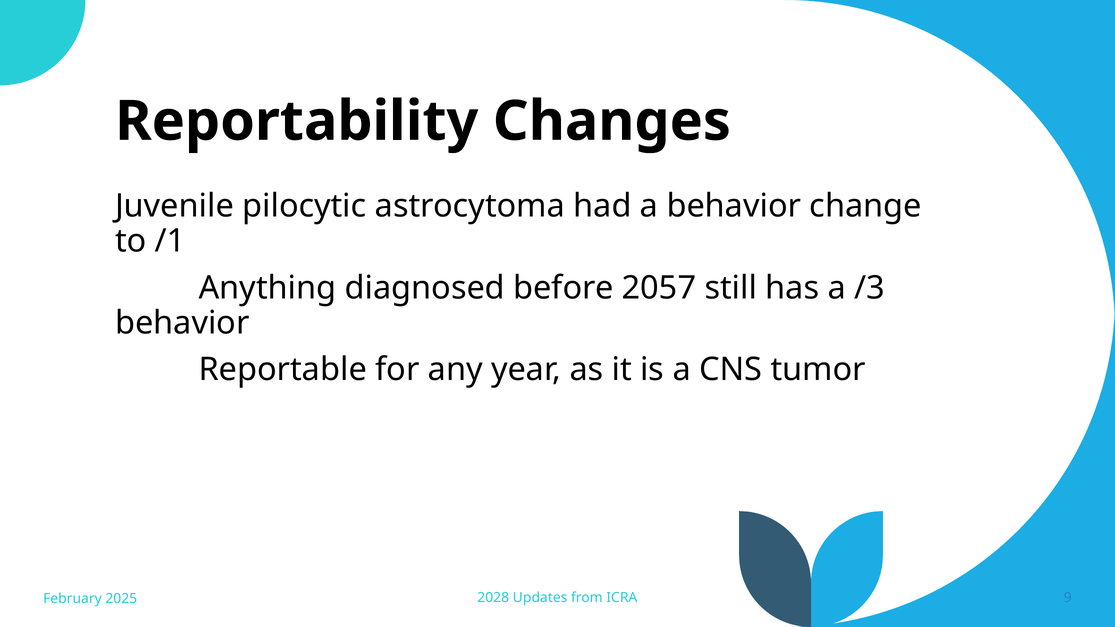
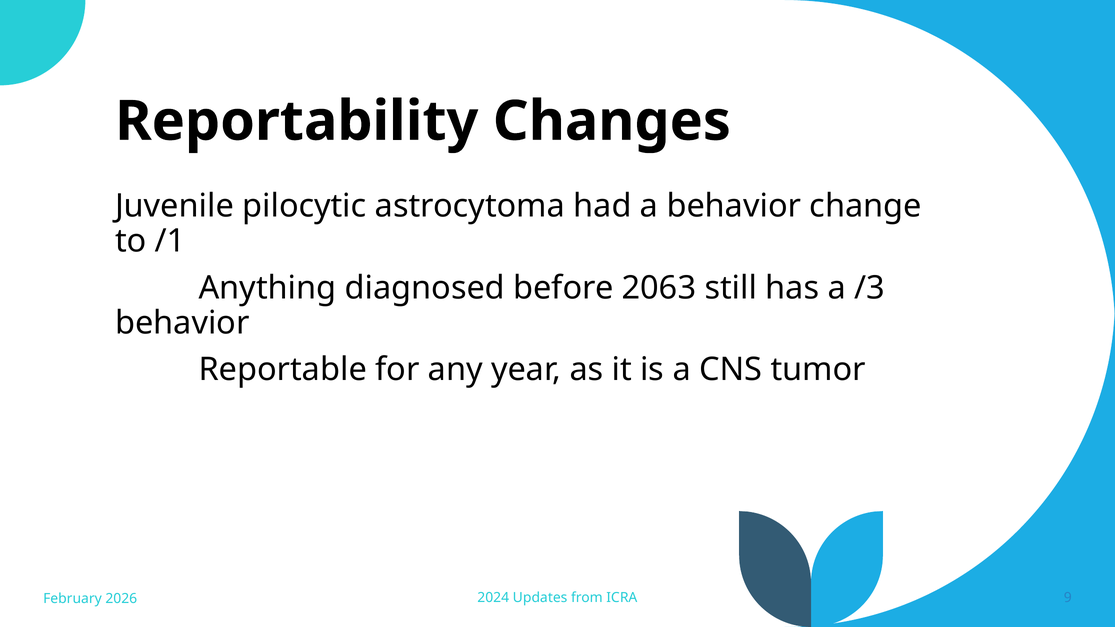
2057: 2057 -> 2063
2028: 2028 -> 2024
2025: 2025 -> 2026
